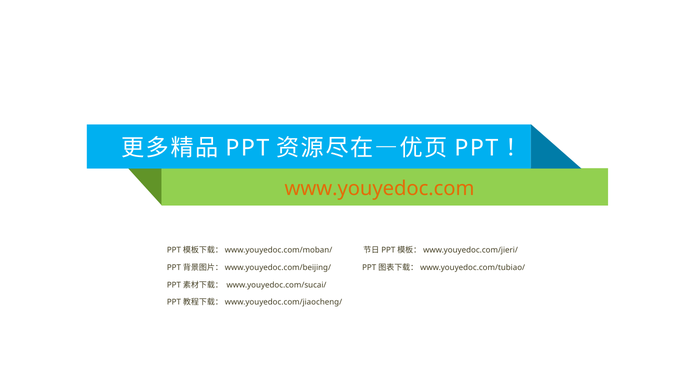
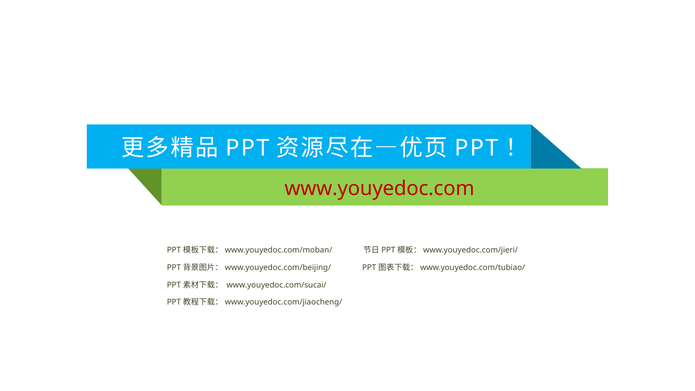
www.youyedoc.com colour: orange -> red
